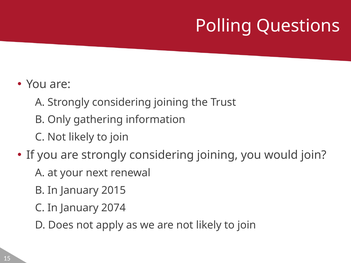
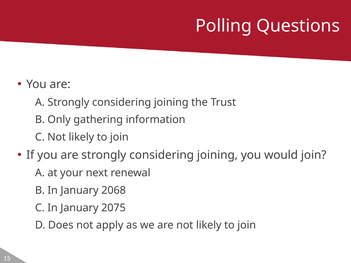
2015: 2015 -> 2068
2074: 2074 -> 2075
